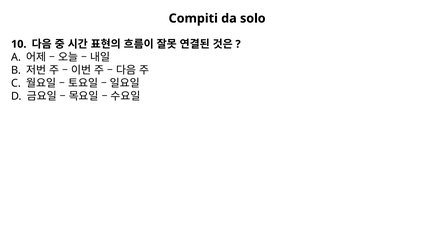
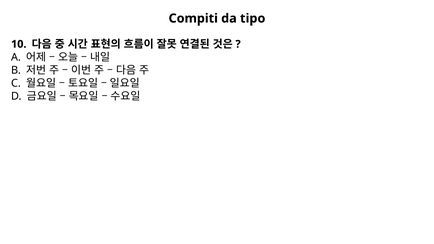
solo: solo -> tipo
